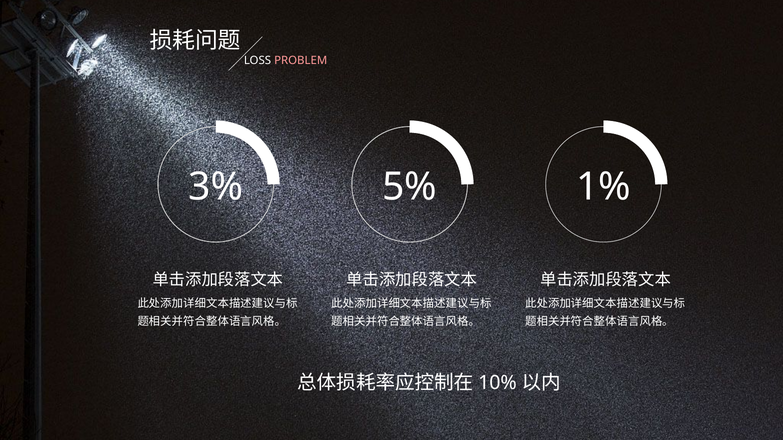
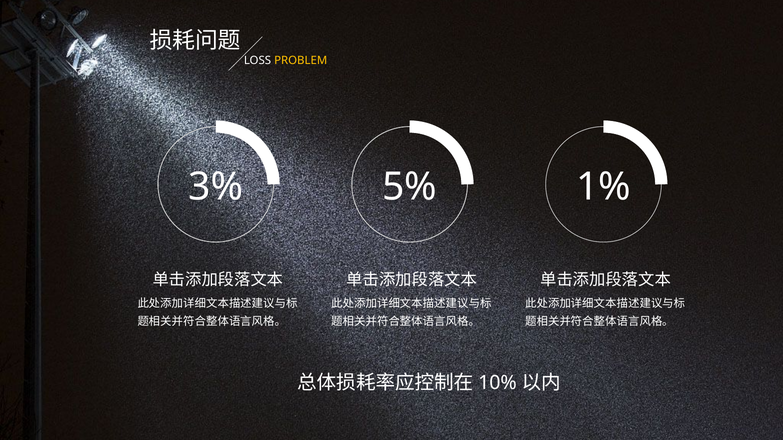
PROBLEM colour: pink -> yellow
